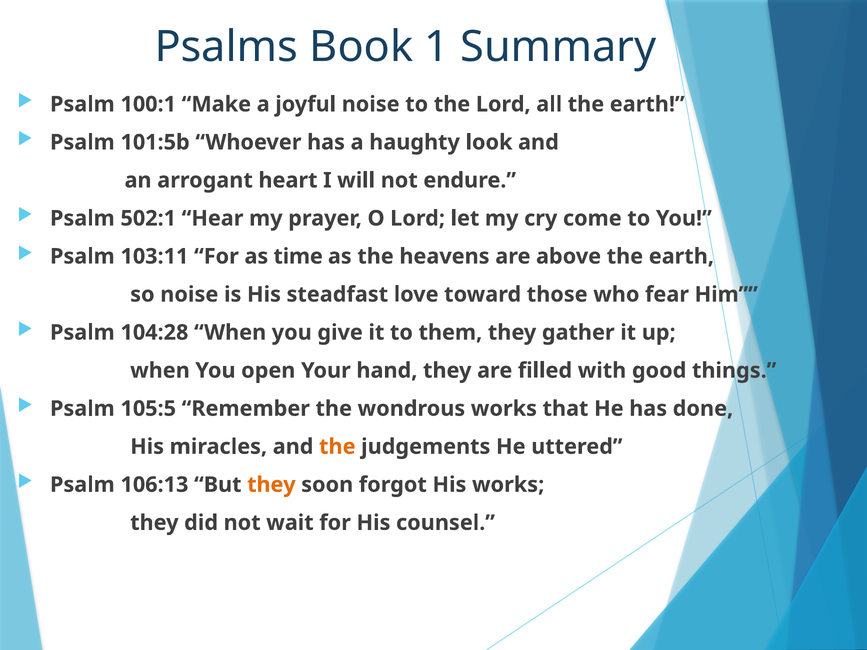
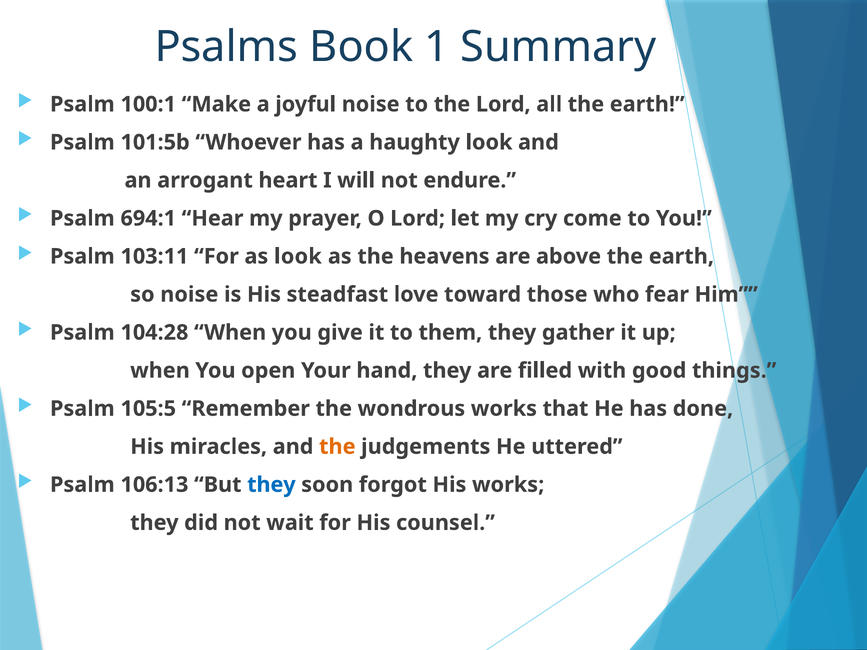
502:1: 502:1 -> 694:1
as time: time -> look
they at (271, 485) colour: orange -> blue
